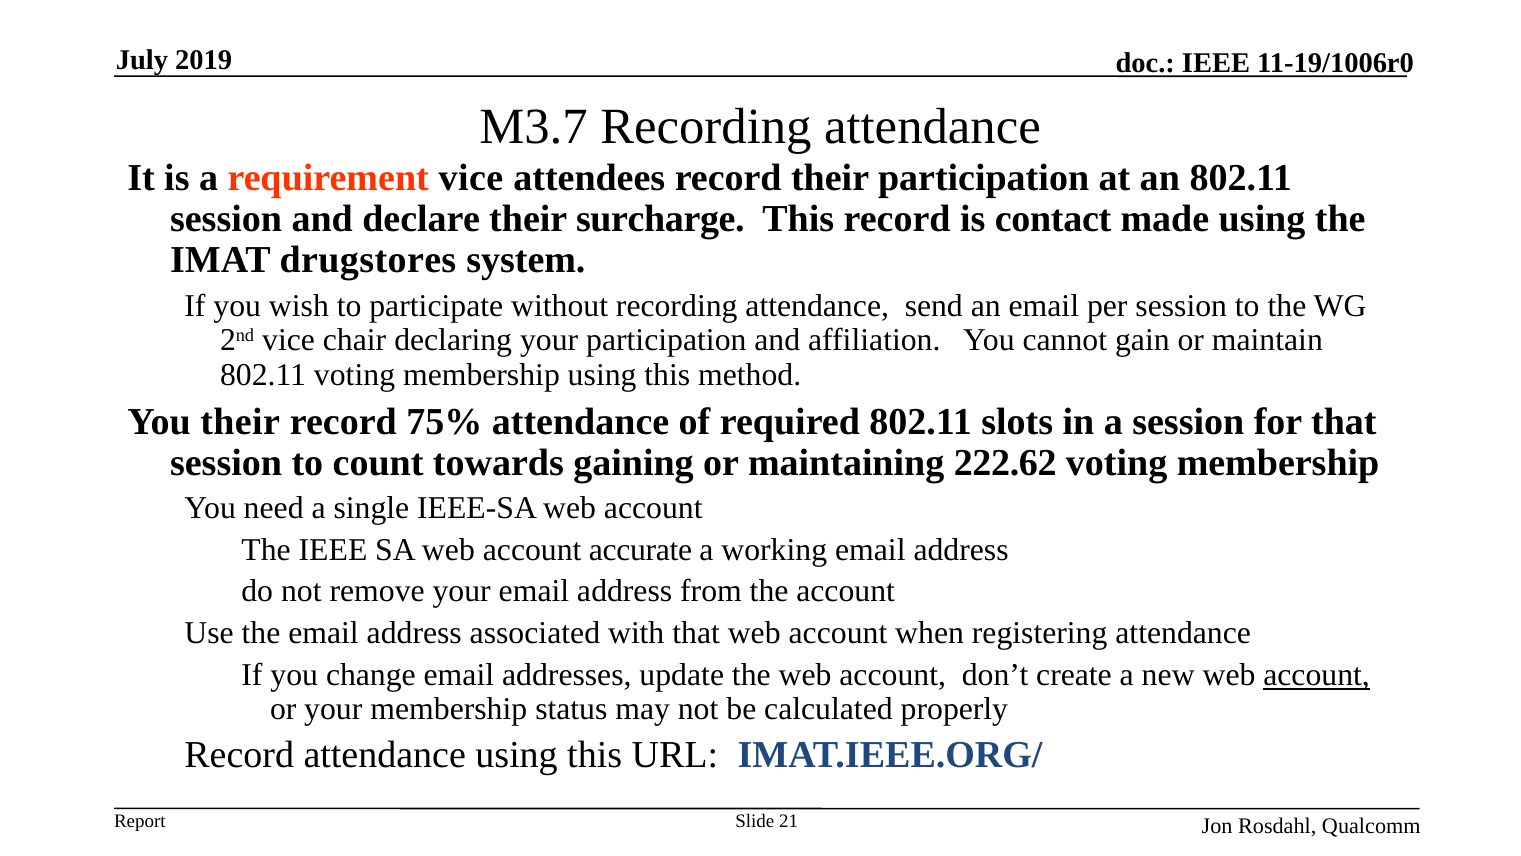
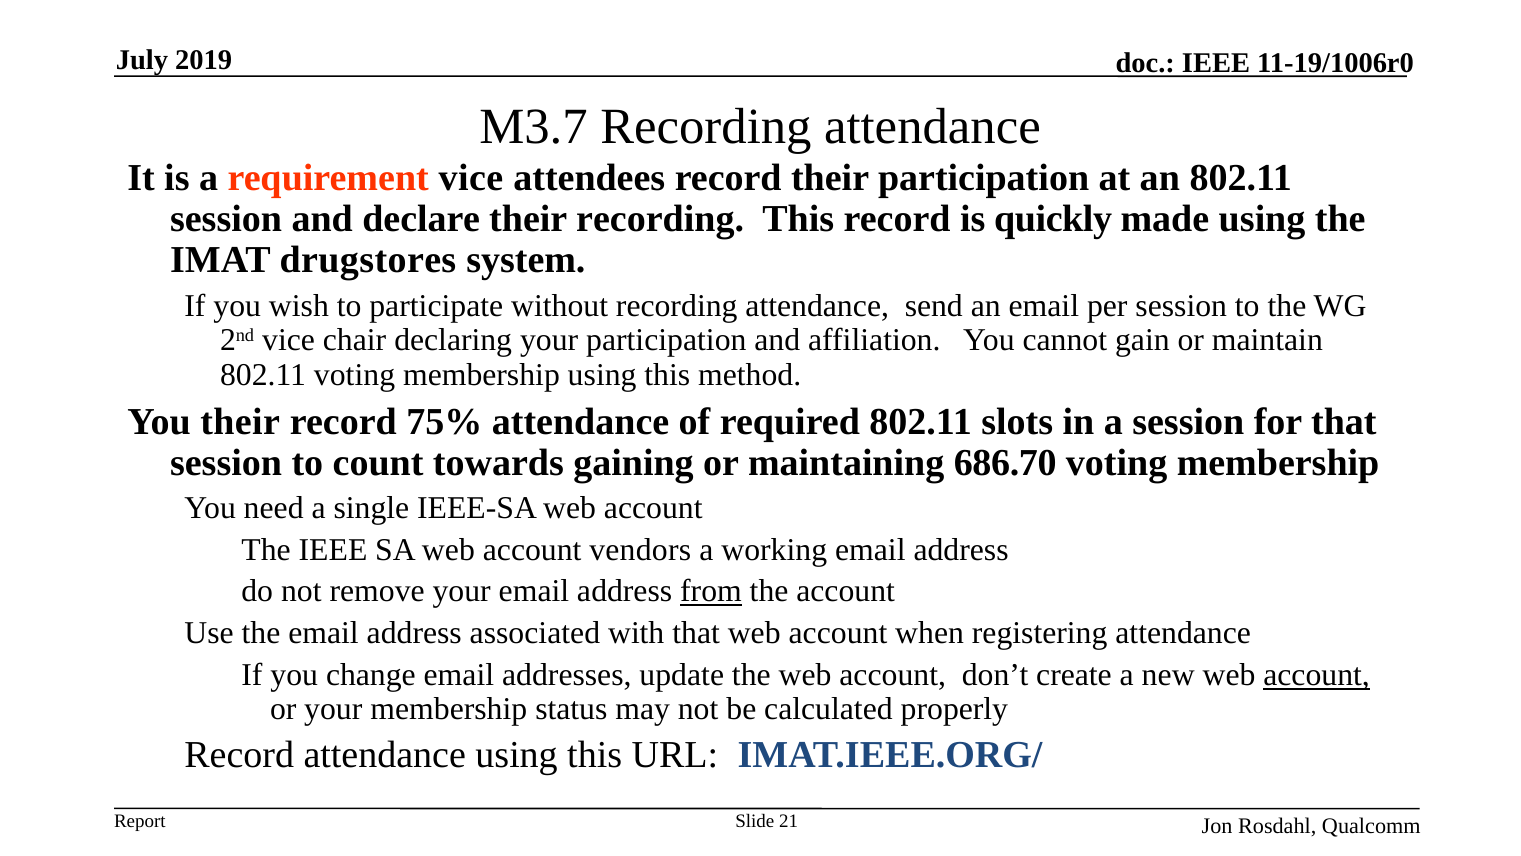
their surcharge: surcharge -> recording
contact: contact -> quickly
222.62: 222.62 -> 686.70
accurate: accurate -> vendors
from underline: none -> present
